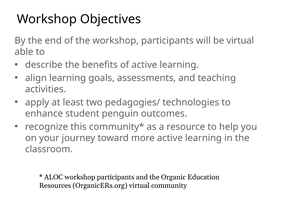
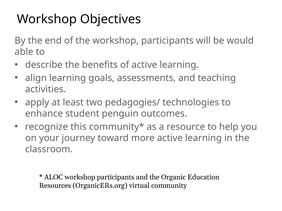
be virtual: virtual -> would
